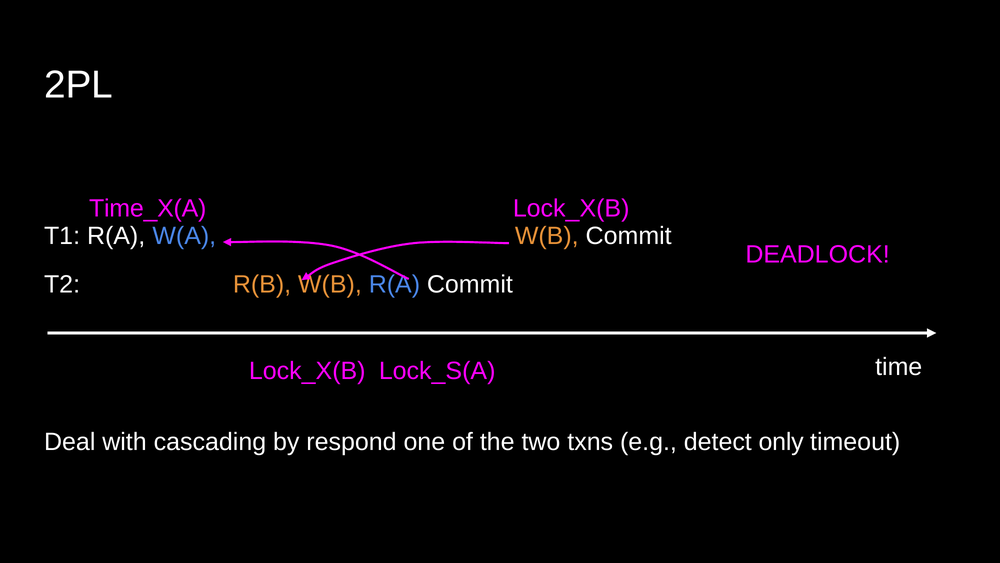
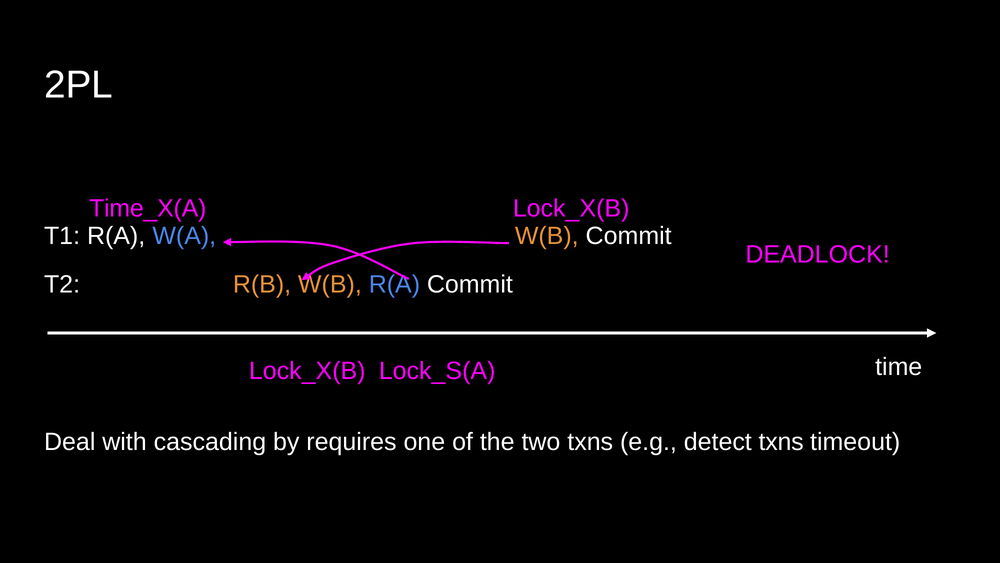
respond: respond -> requires
detect only: only -> txns
